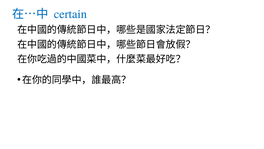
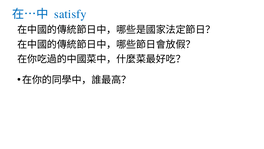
certain: certain -> satisfy
